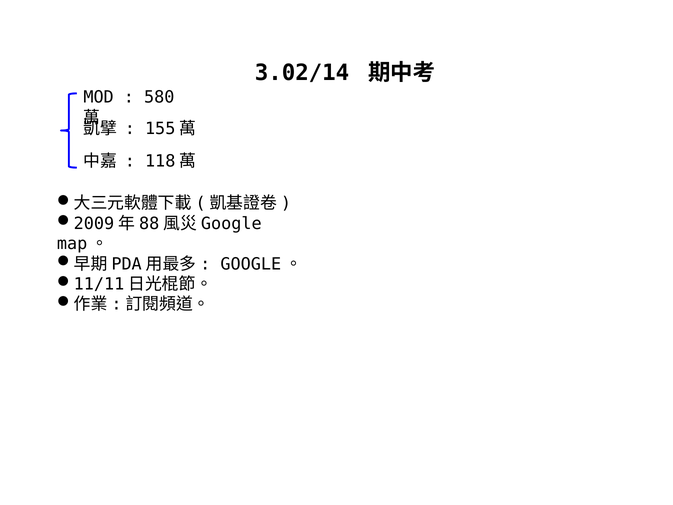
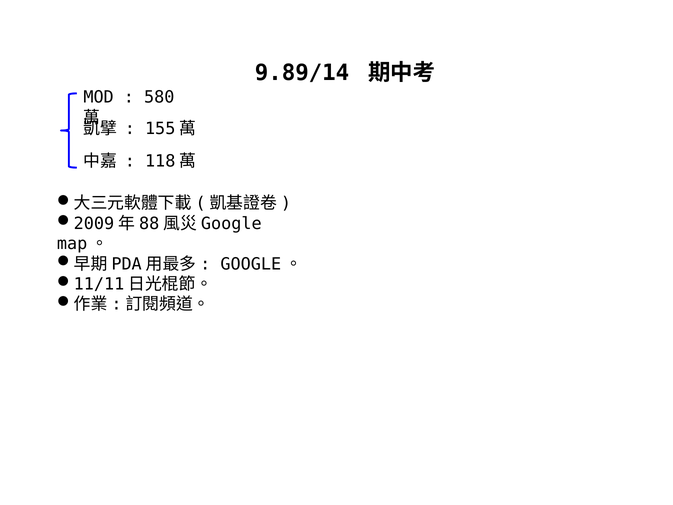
3.02/14: 3.02/14 -> 9.89/14
